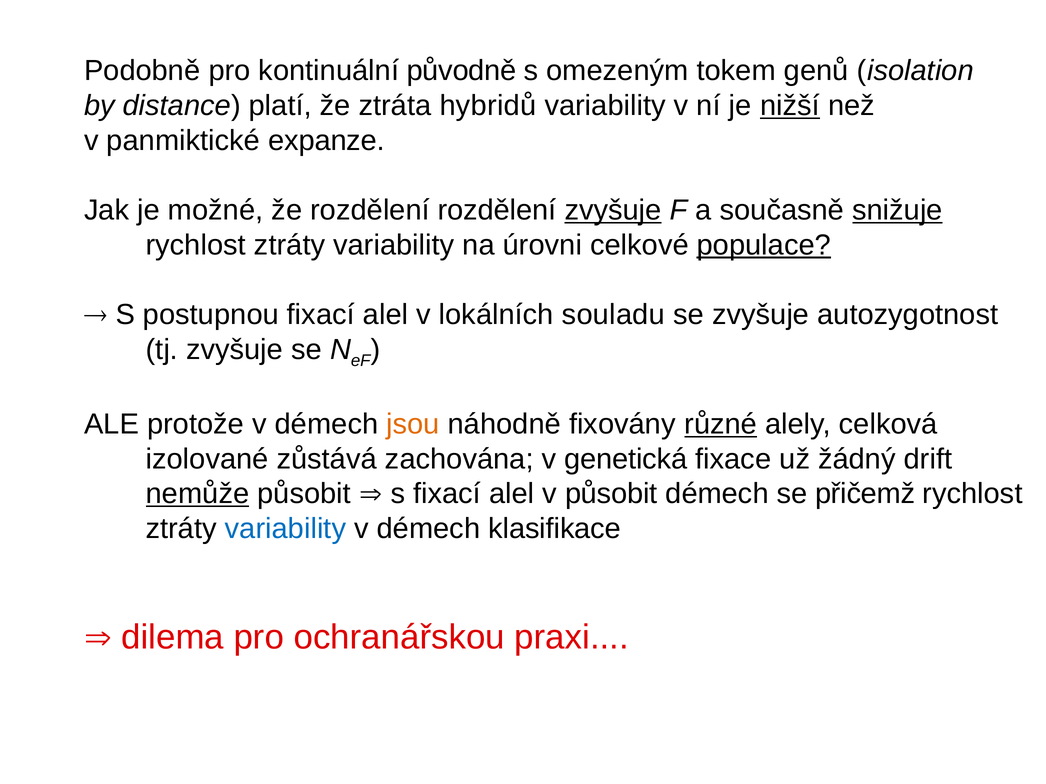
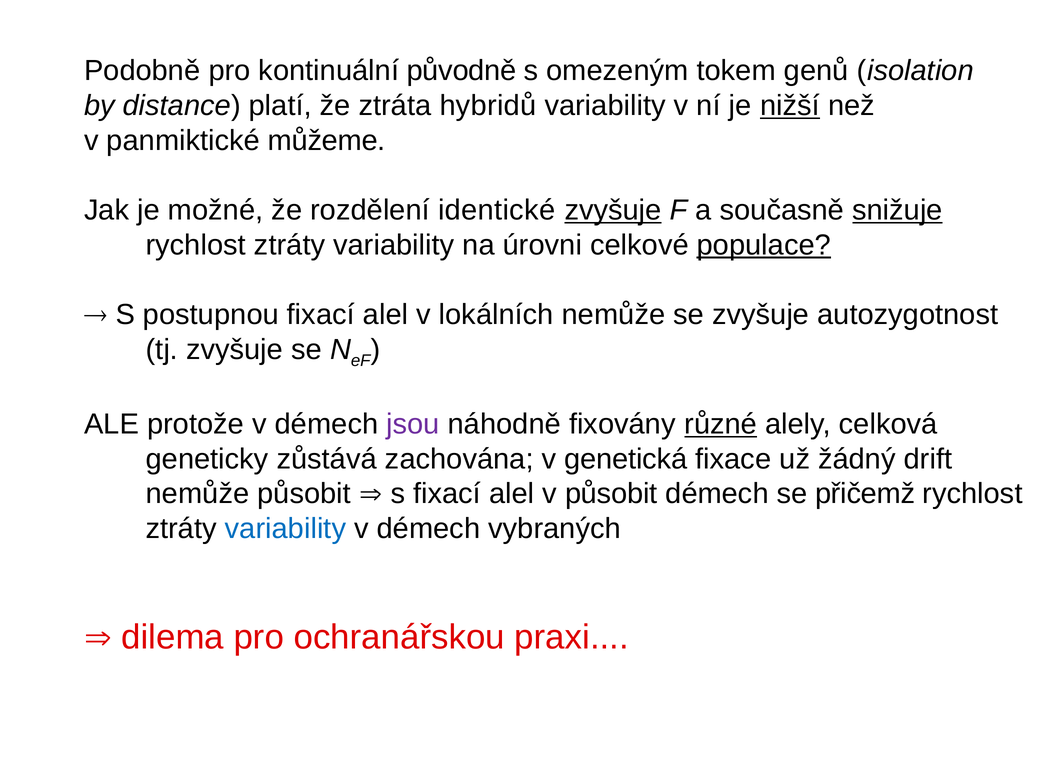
expanze: expanze -> můžeme
rozdělení rozdělení: rozdělení -> identické
lokálních souladu: souladu -> nemůže
jsou colour: orange -> purple
izolované: izolované -> geneticky
nemůže at (198, 494) underline: present -> none
klasifikace: klasifikace -> vybraných
